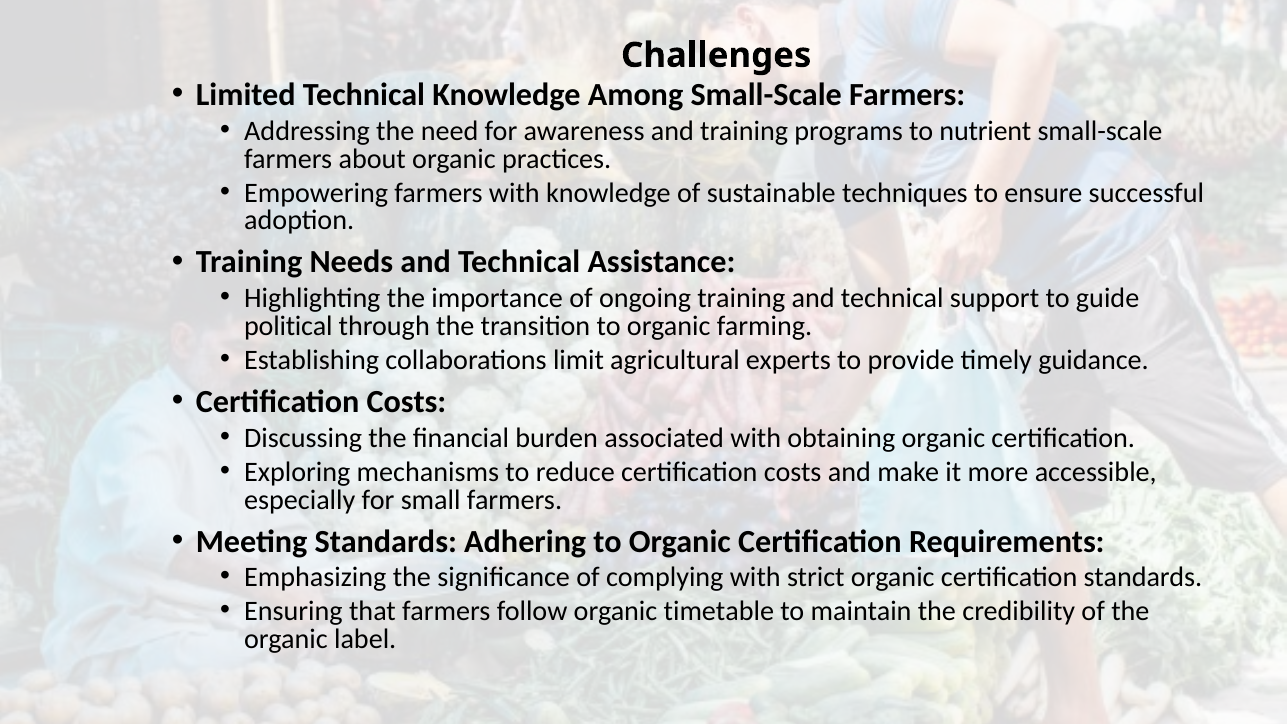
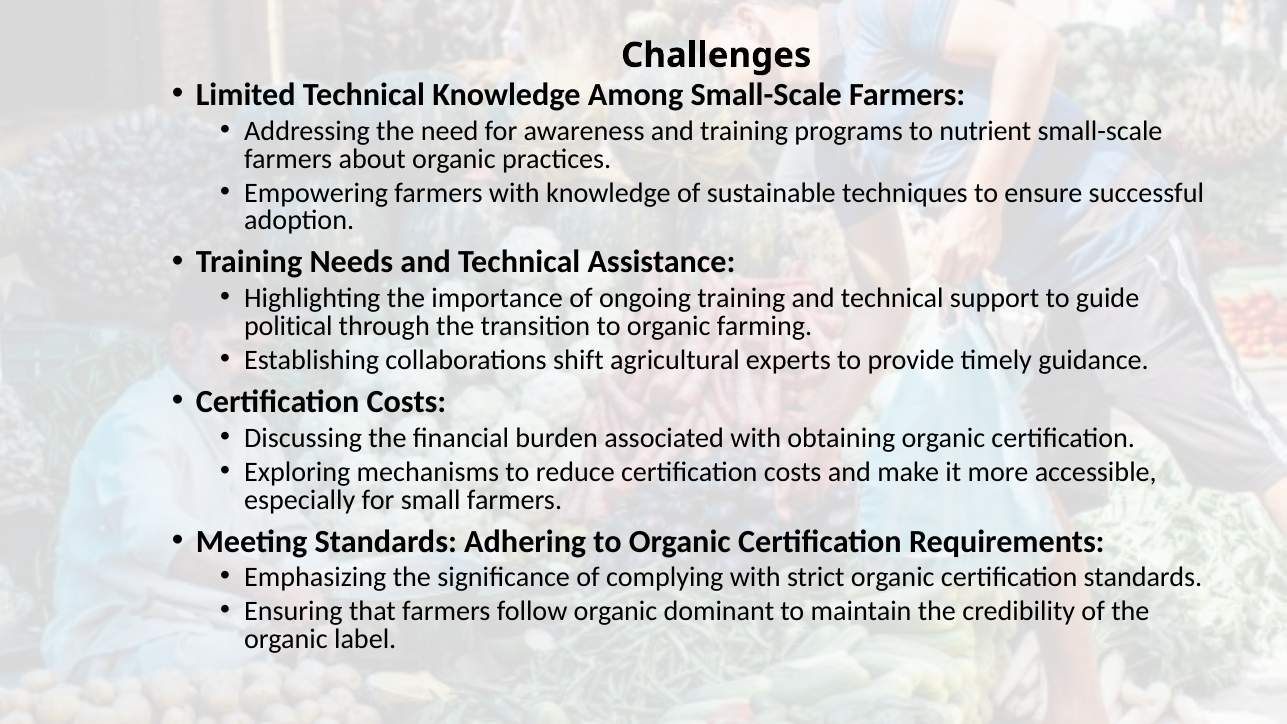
limit: limit -> shift
timetable: timetable -> dominant
